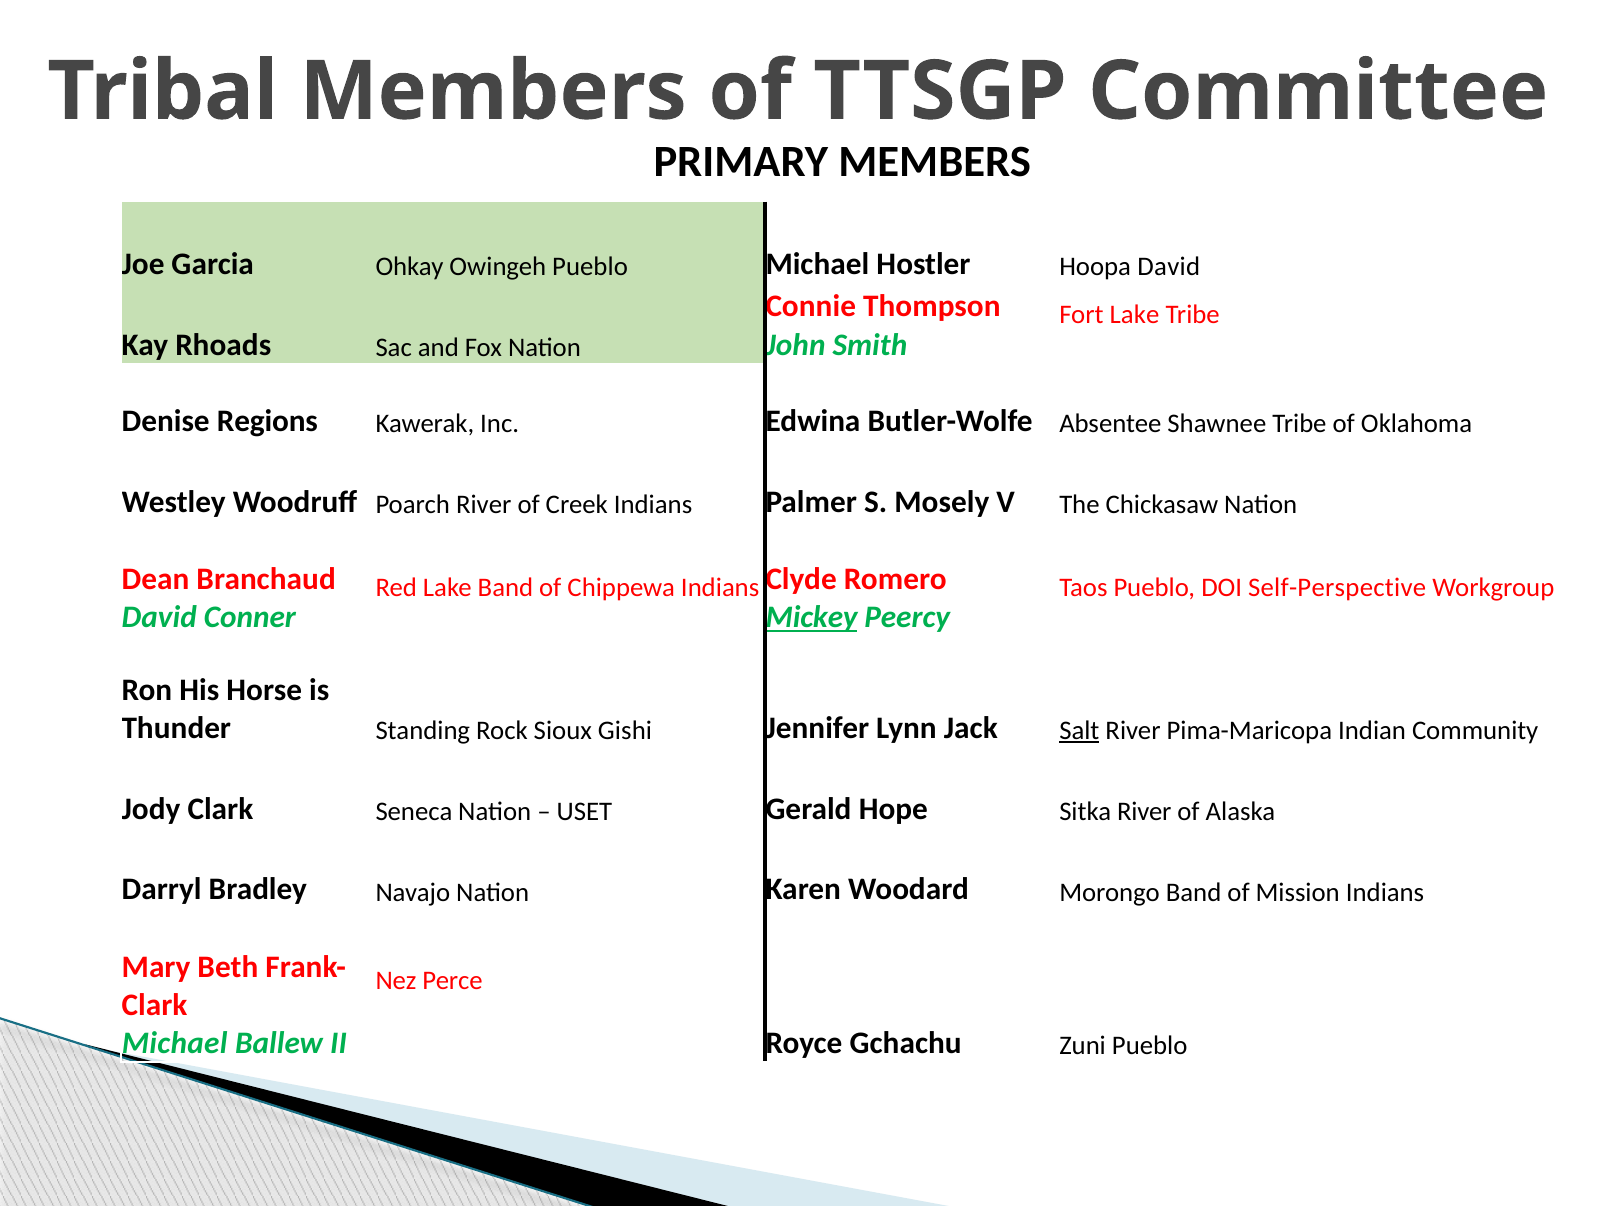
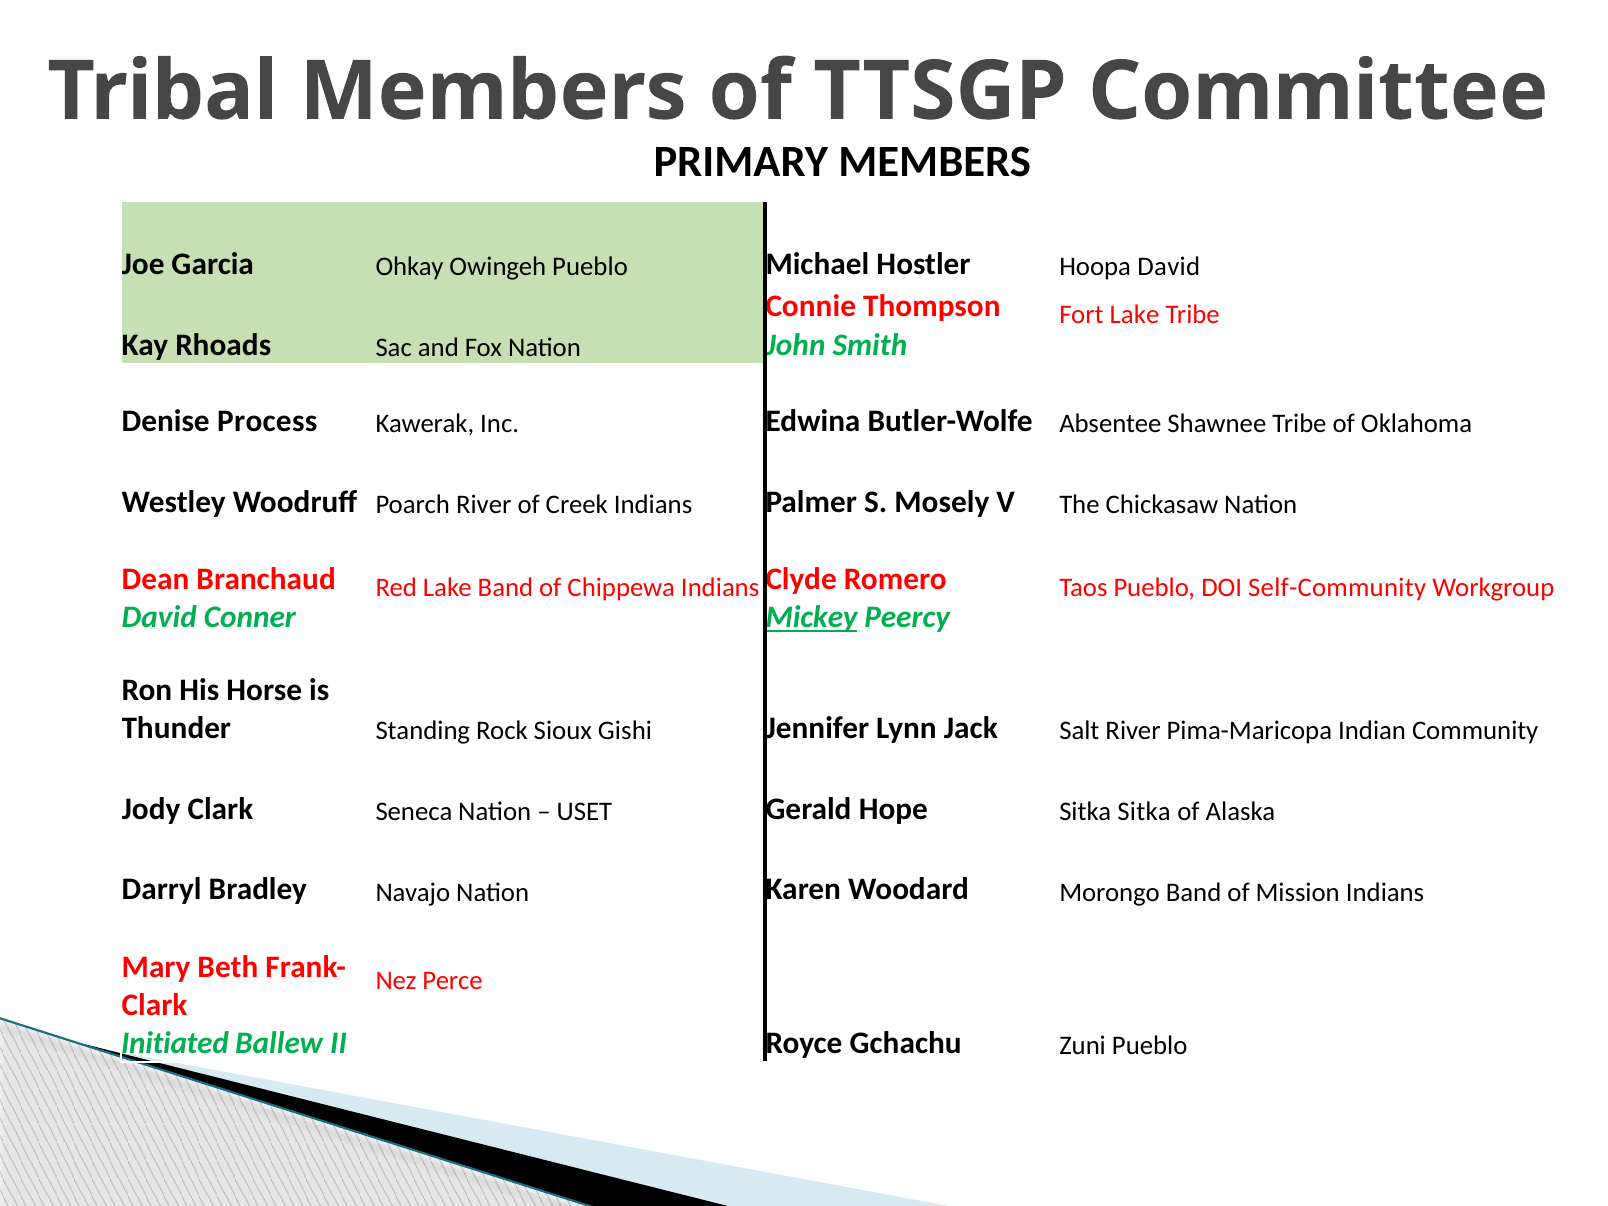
Regions: Regions -> Process
Self-Perspective: Self-Perspective -> Self-Community
Salt underline: present -> none
Sitka River: River -> Sitka
Michael at (175, 1043): Michael -> Initiated
